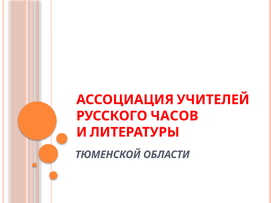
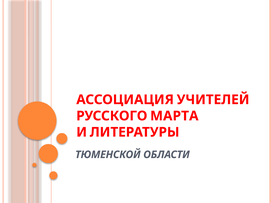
ЧАСОВ: ЧАСОВ -> МАРТА
